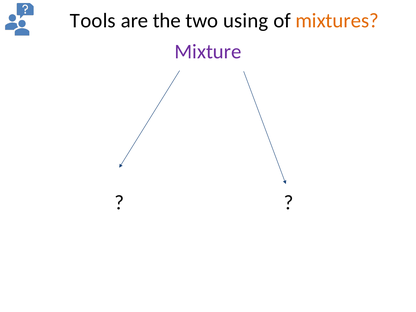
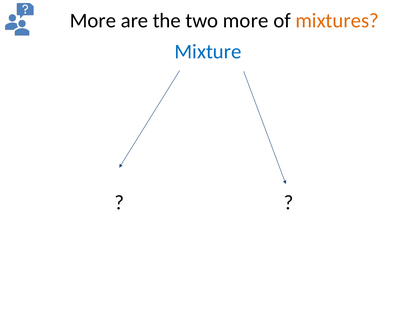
Tools at (93, 21): Tools -> More
two using: using -> more
Mixture colour: purple -> blue
